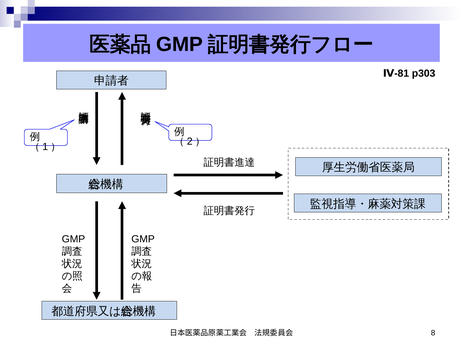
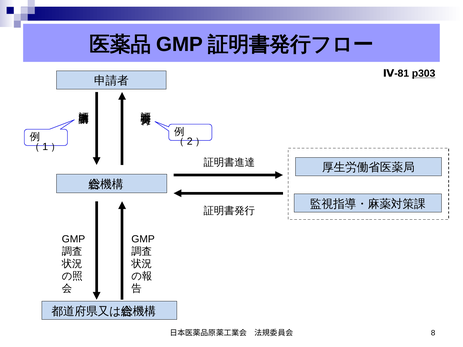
p303 underline: none -> present
